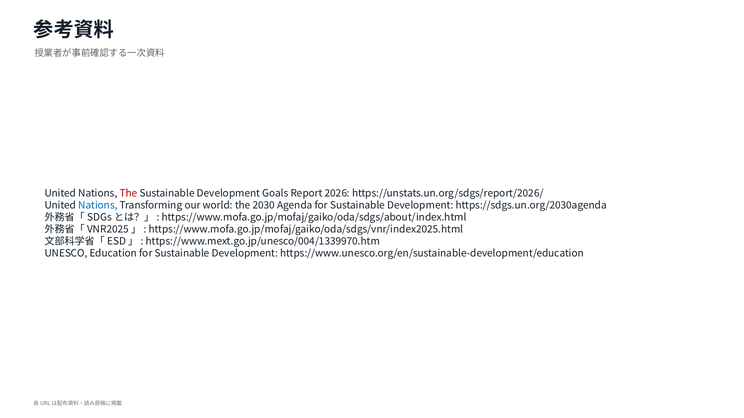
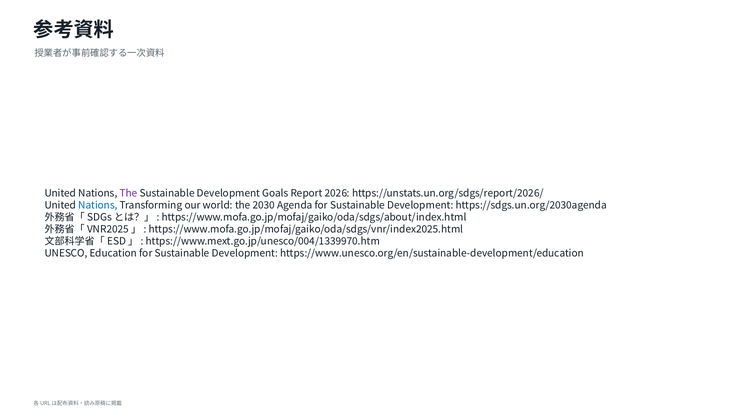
The at (129, 194) colour: red -> purple
